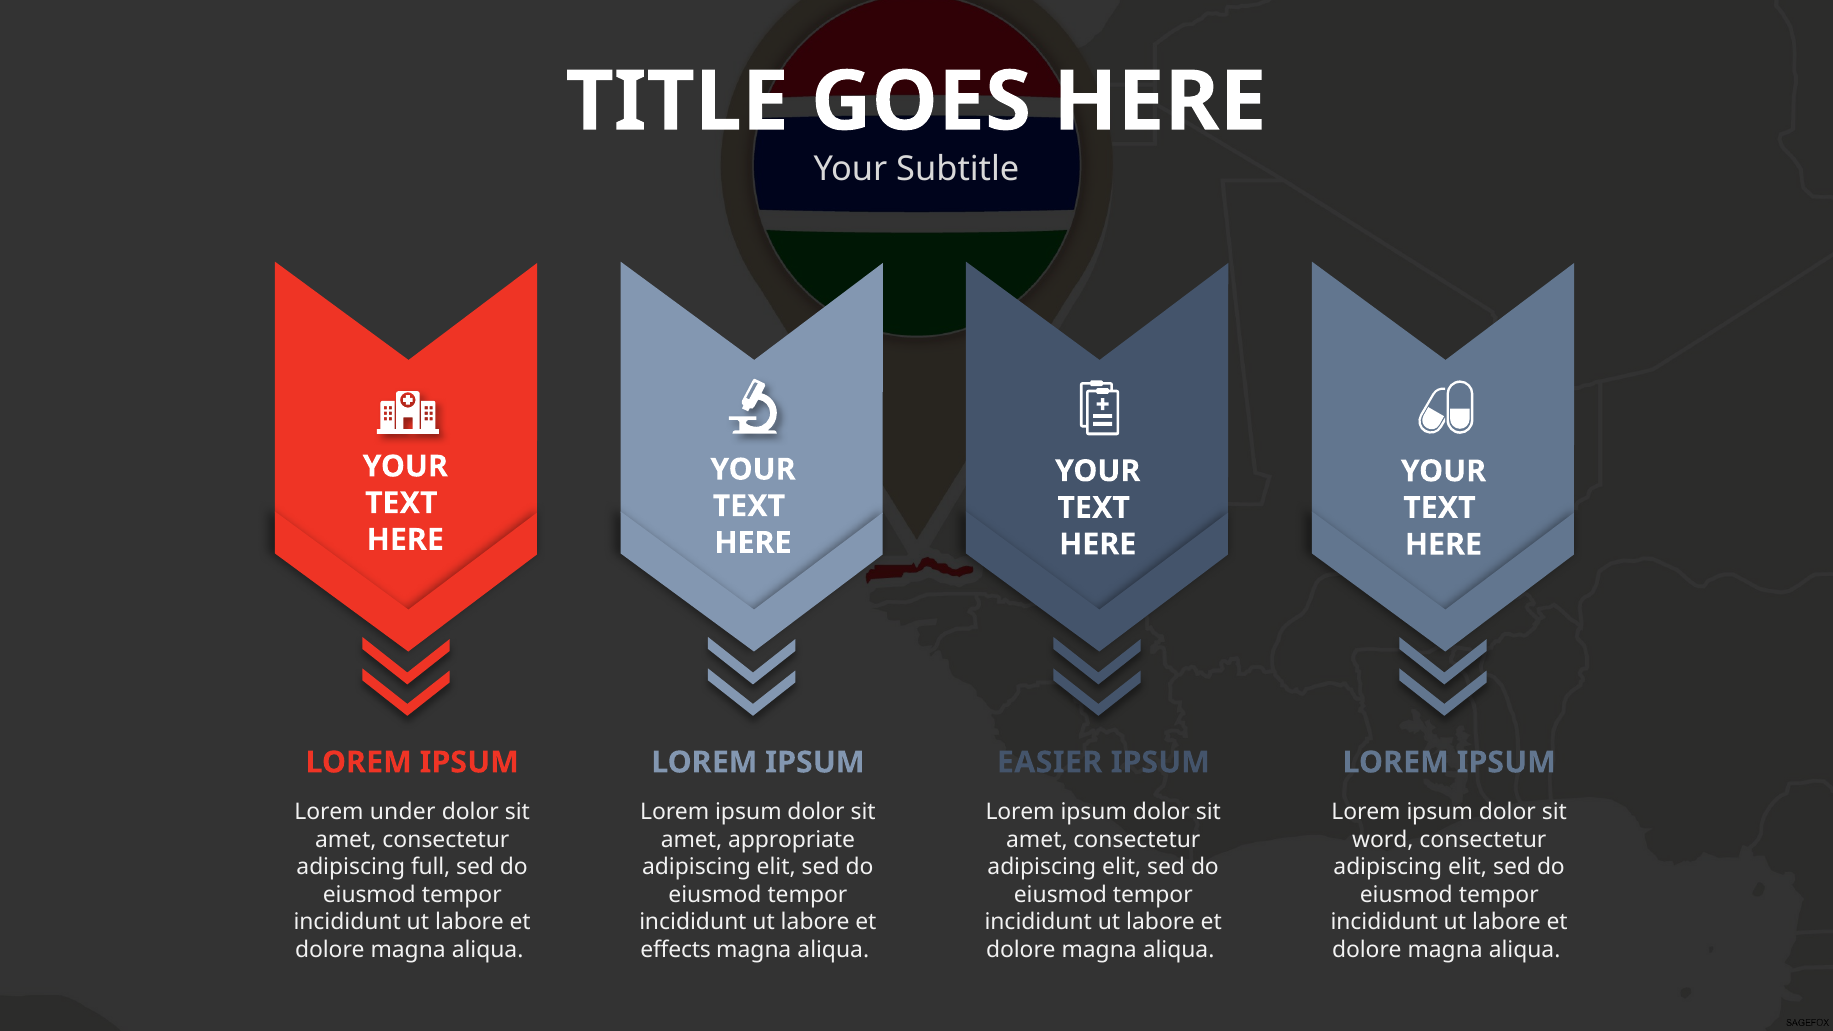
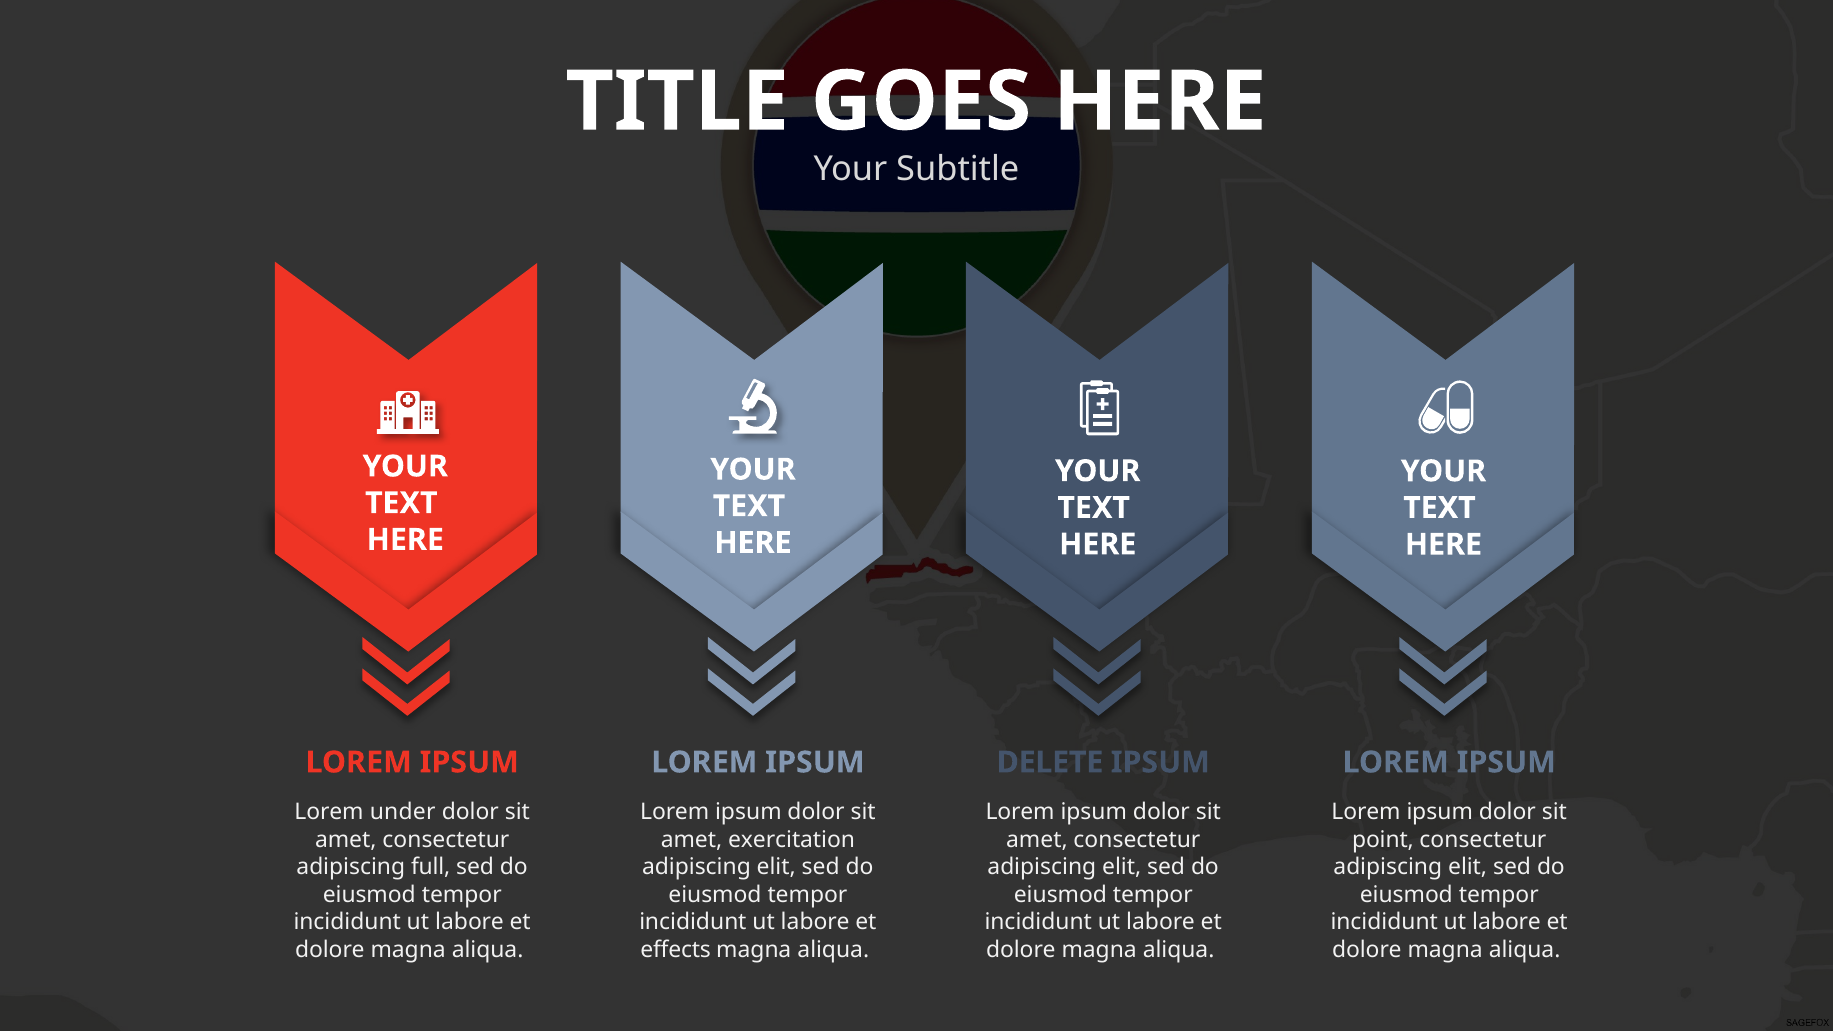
EASIER: EASIER -> DELETE
appropriate: appropriate -> exercitation
word: word -> point
